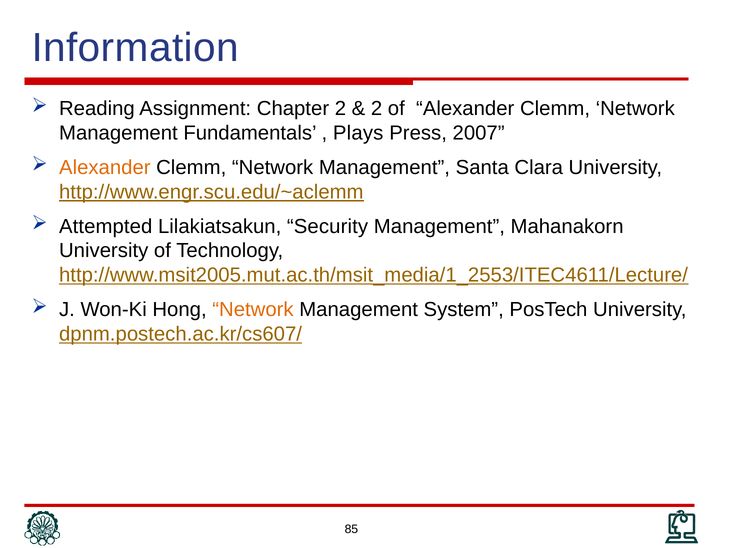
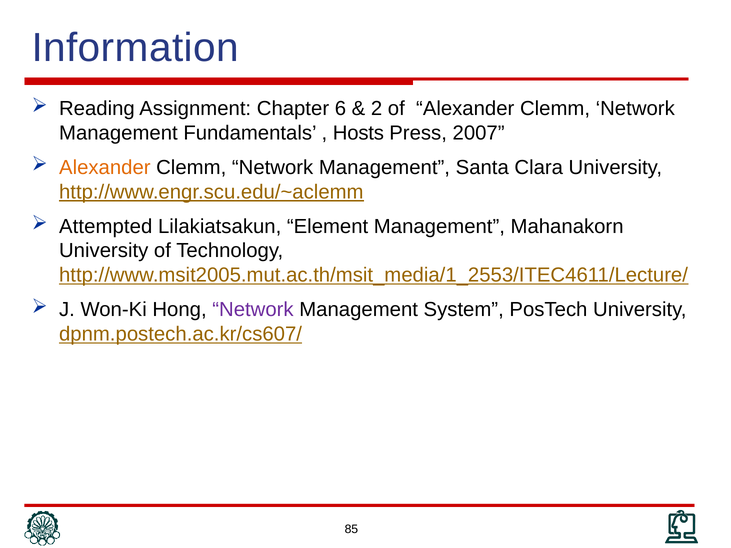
Chapter 2: 2 -> 6
Plays: Plays -> Hosts
Security: Security -> Element
Network at (253, 310) colour: orange -> purple
